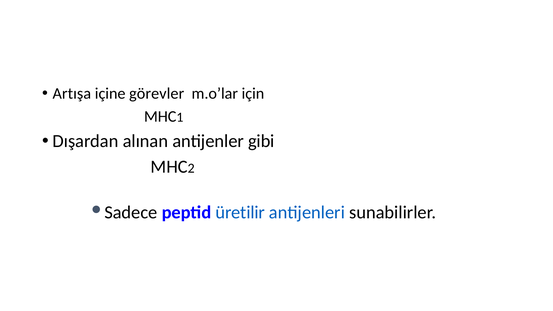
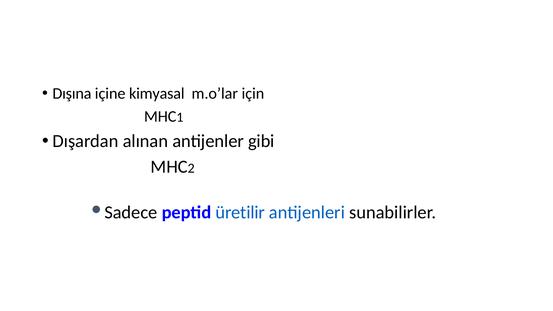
Artışa: Artışa -> Dışına
görevler: görevler -> kimyasal
